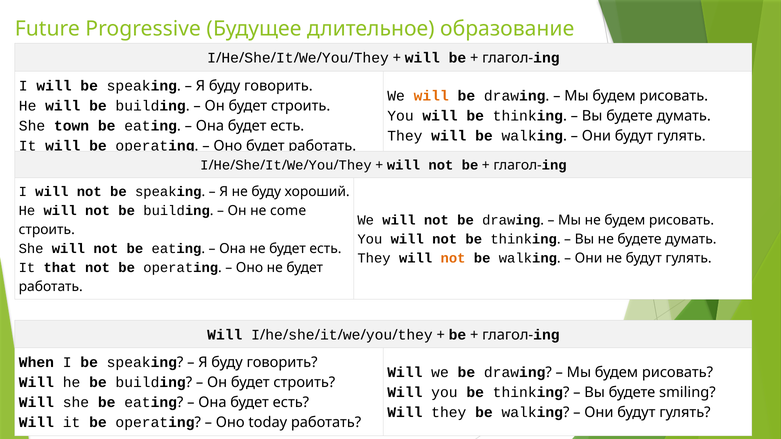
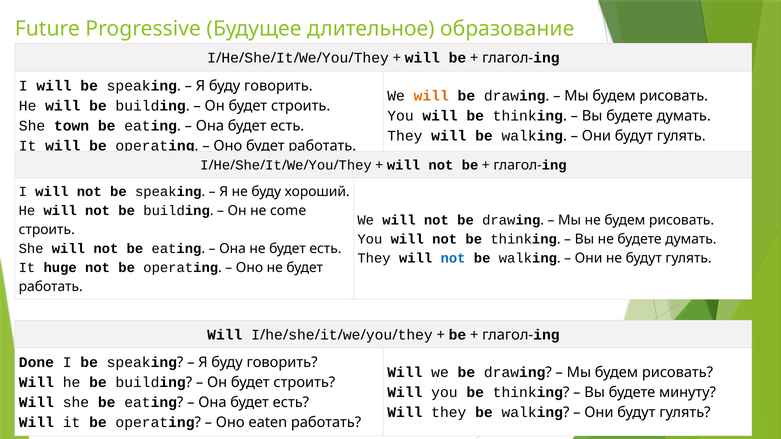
not at (453, 258) colour: orange -> blue
that: that -> huge
When: When -> Done
smiling: smiling -> минуту
today: today -> eaten
